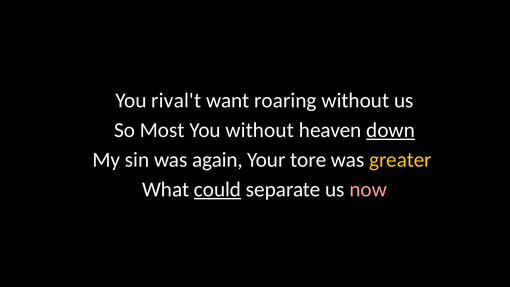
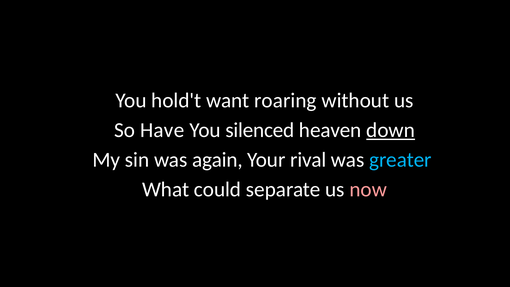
rival't: rival't -> hold't
Most: Most -> Have
You without: without -> silenced
tore: tore -> rival
greater colour: yellow -> light blue
could underline: present -> none
